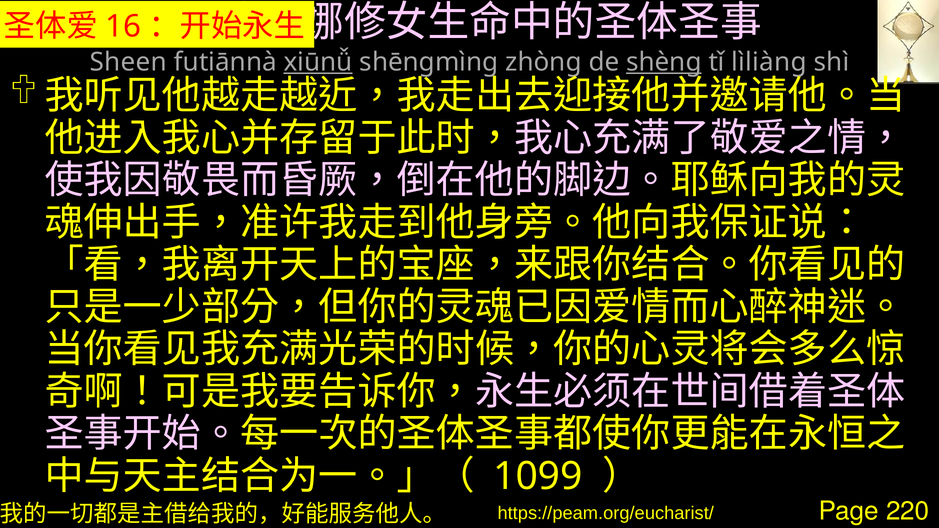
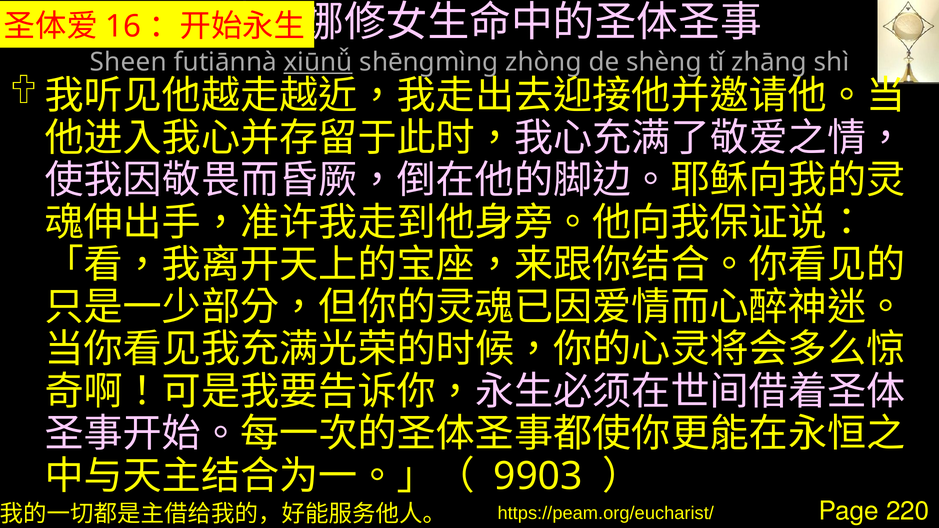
shèng underline: present -> none
lìliàng: lìliàng -> zhāng
1099: 1099 -> 9903
